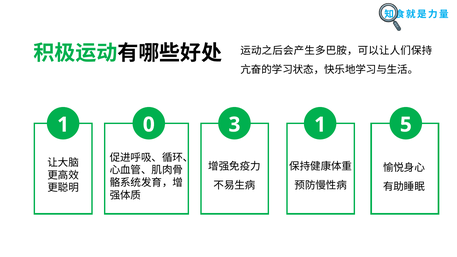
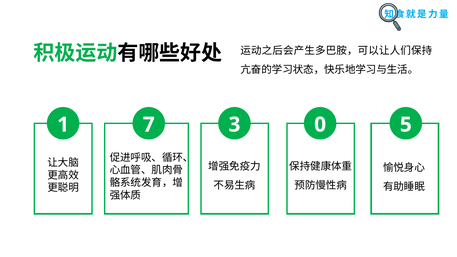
0: 0 -> 7
3 1: 1 -> 0
